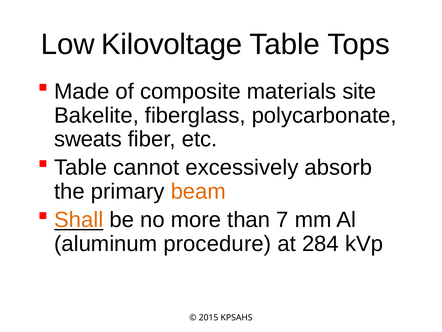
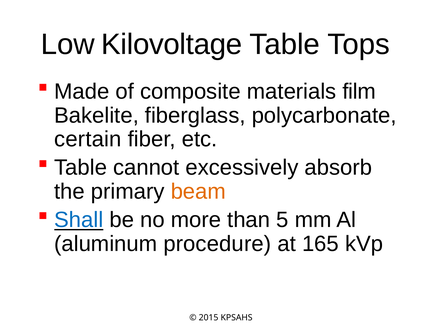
site: site -> film
sweats: sweats -> certain
Shall colour: orange -> blue
7: 7 -> 5
284: 284 -> 165
